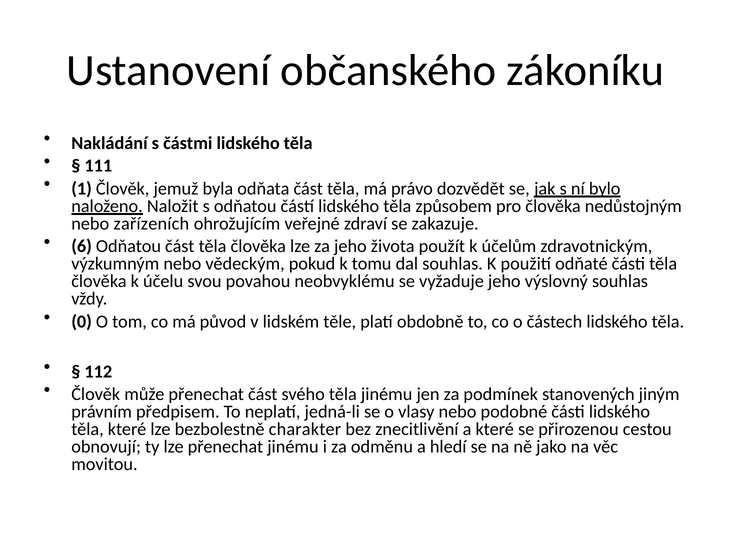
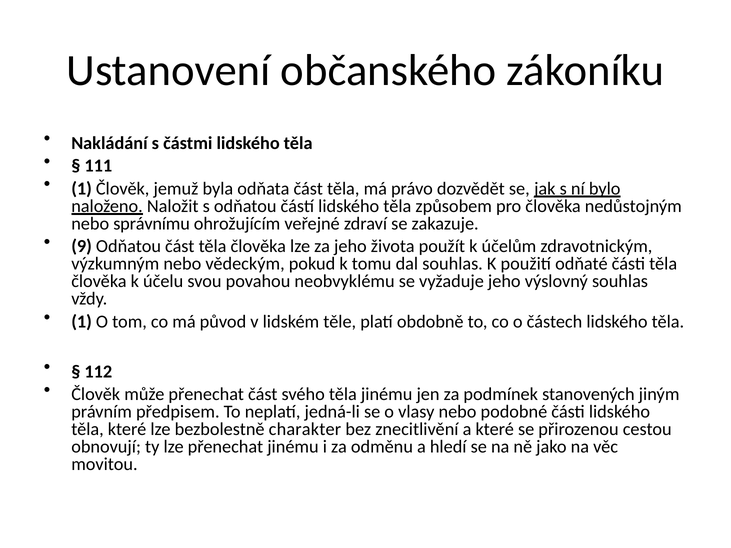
zařízeních: zařízeních -> správnímu
6: 6 -> 9
0 at (82, 322): 0 -> 1
